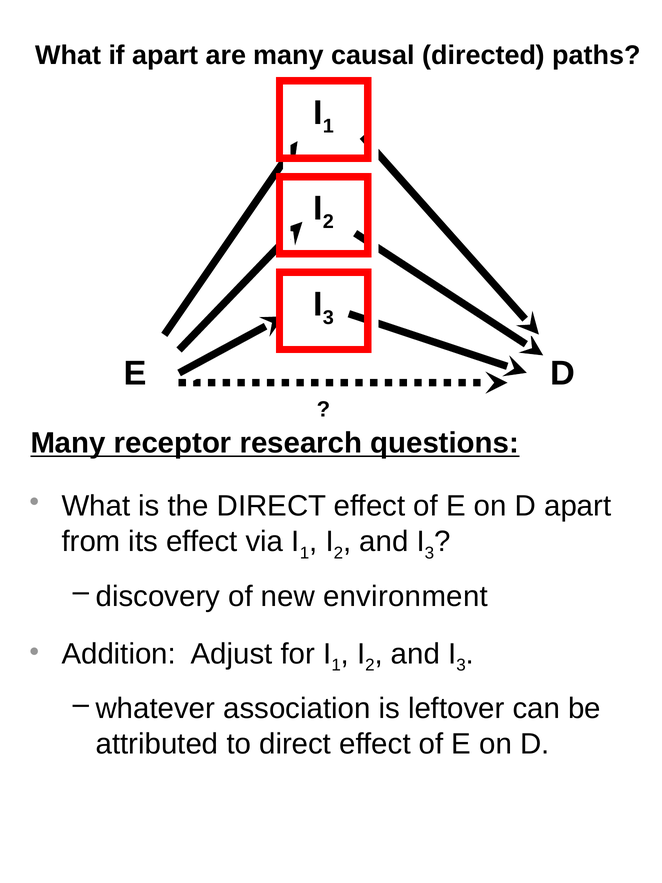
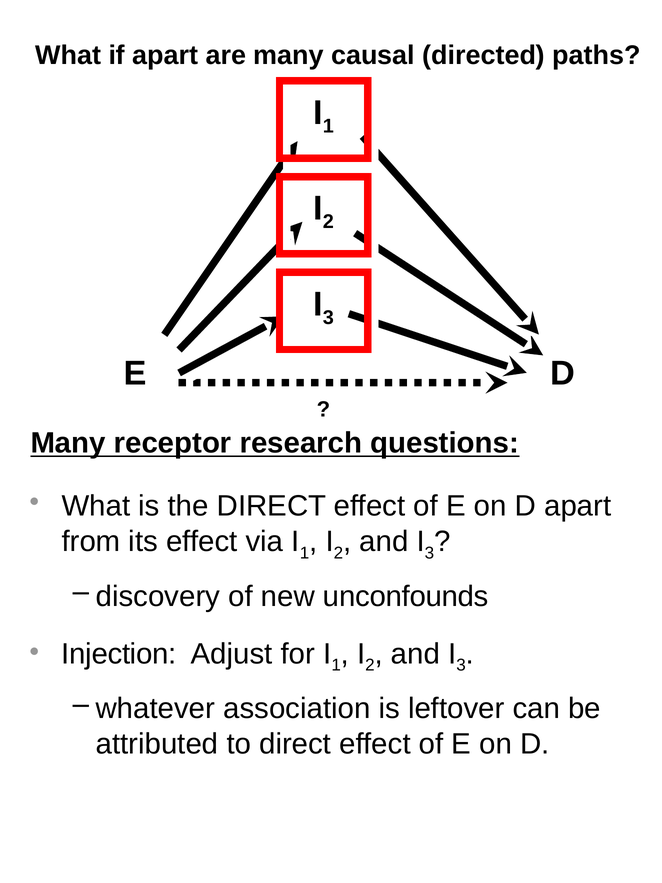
environment: environment -> unconfounds
Addition: Addition -> Injection
